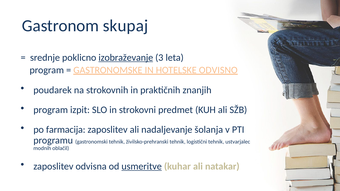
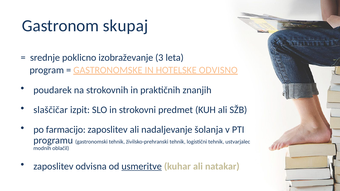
izobraževanje underline: present -> none
program at (51, 110): program -> slaščičar
farmacija: farmacija -> farmacijo
